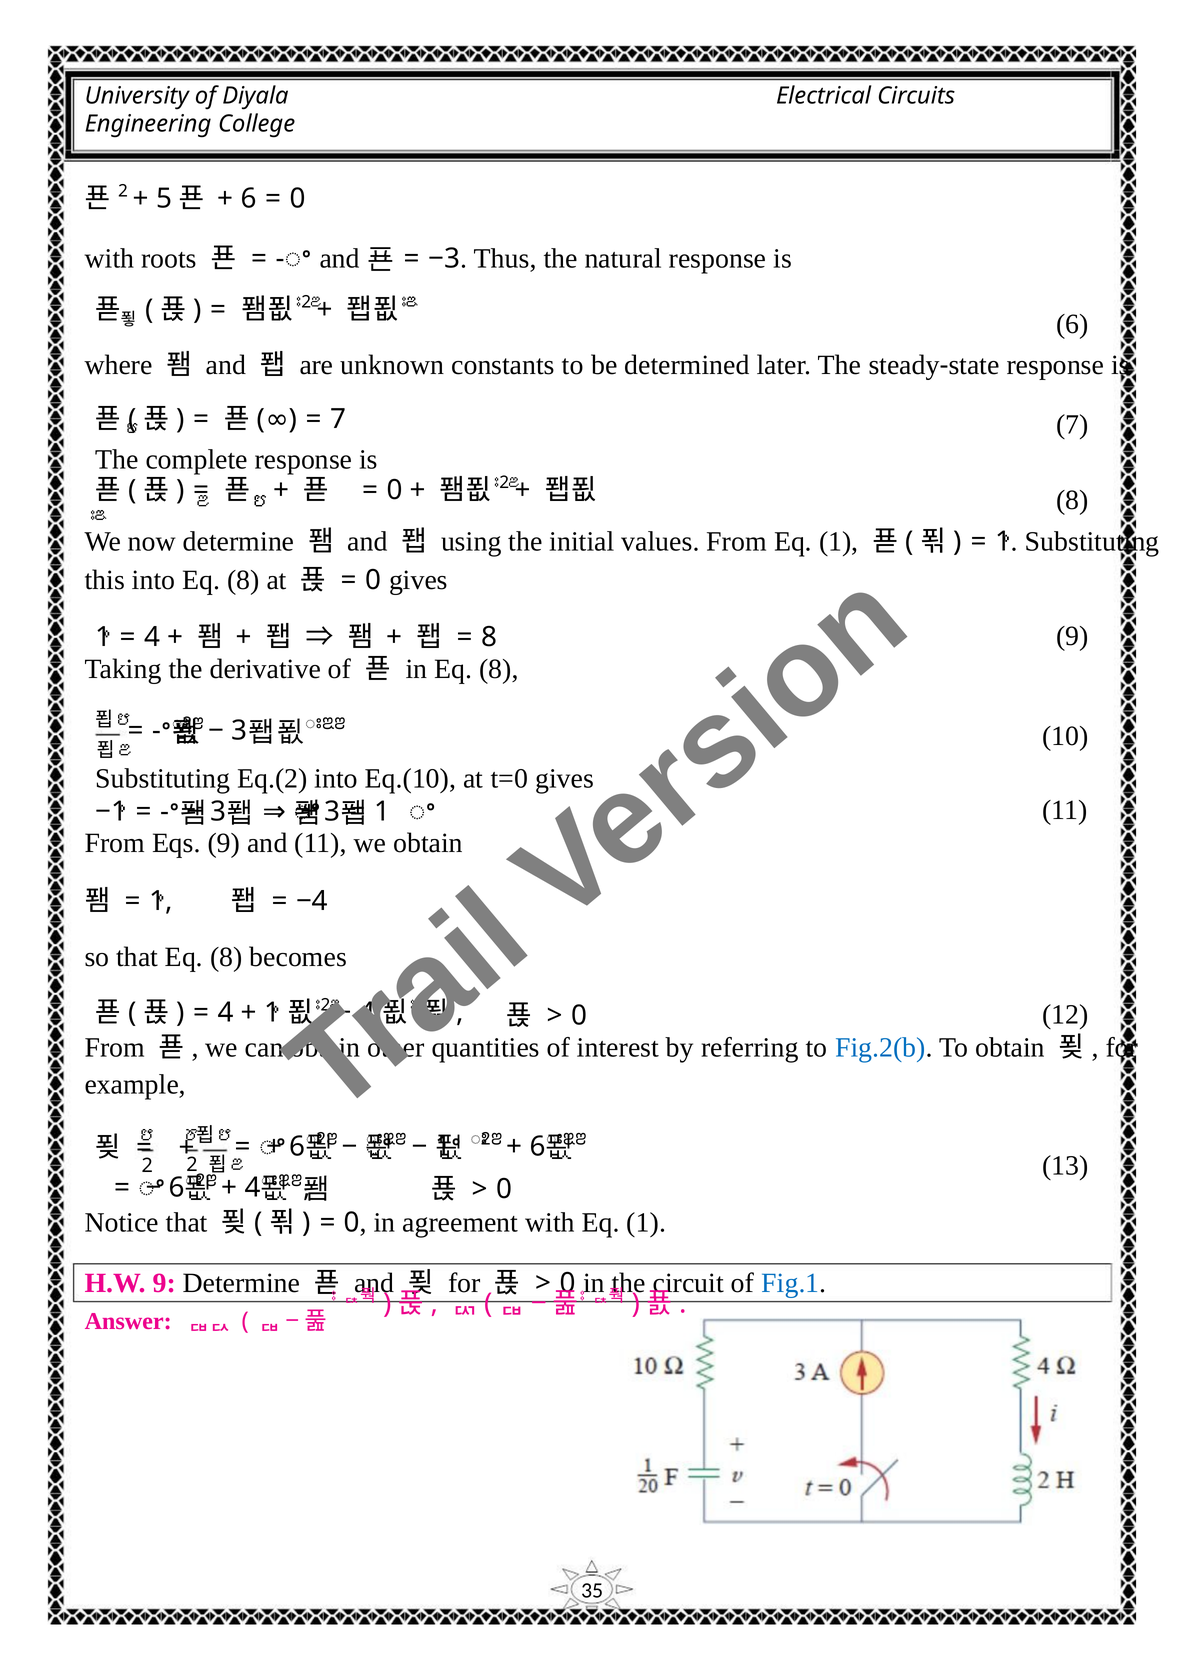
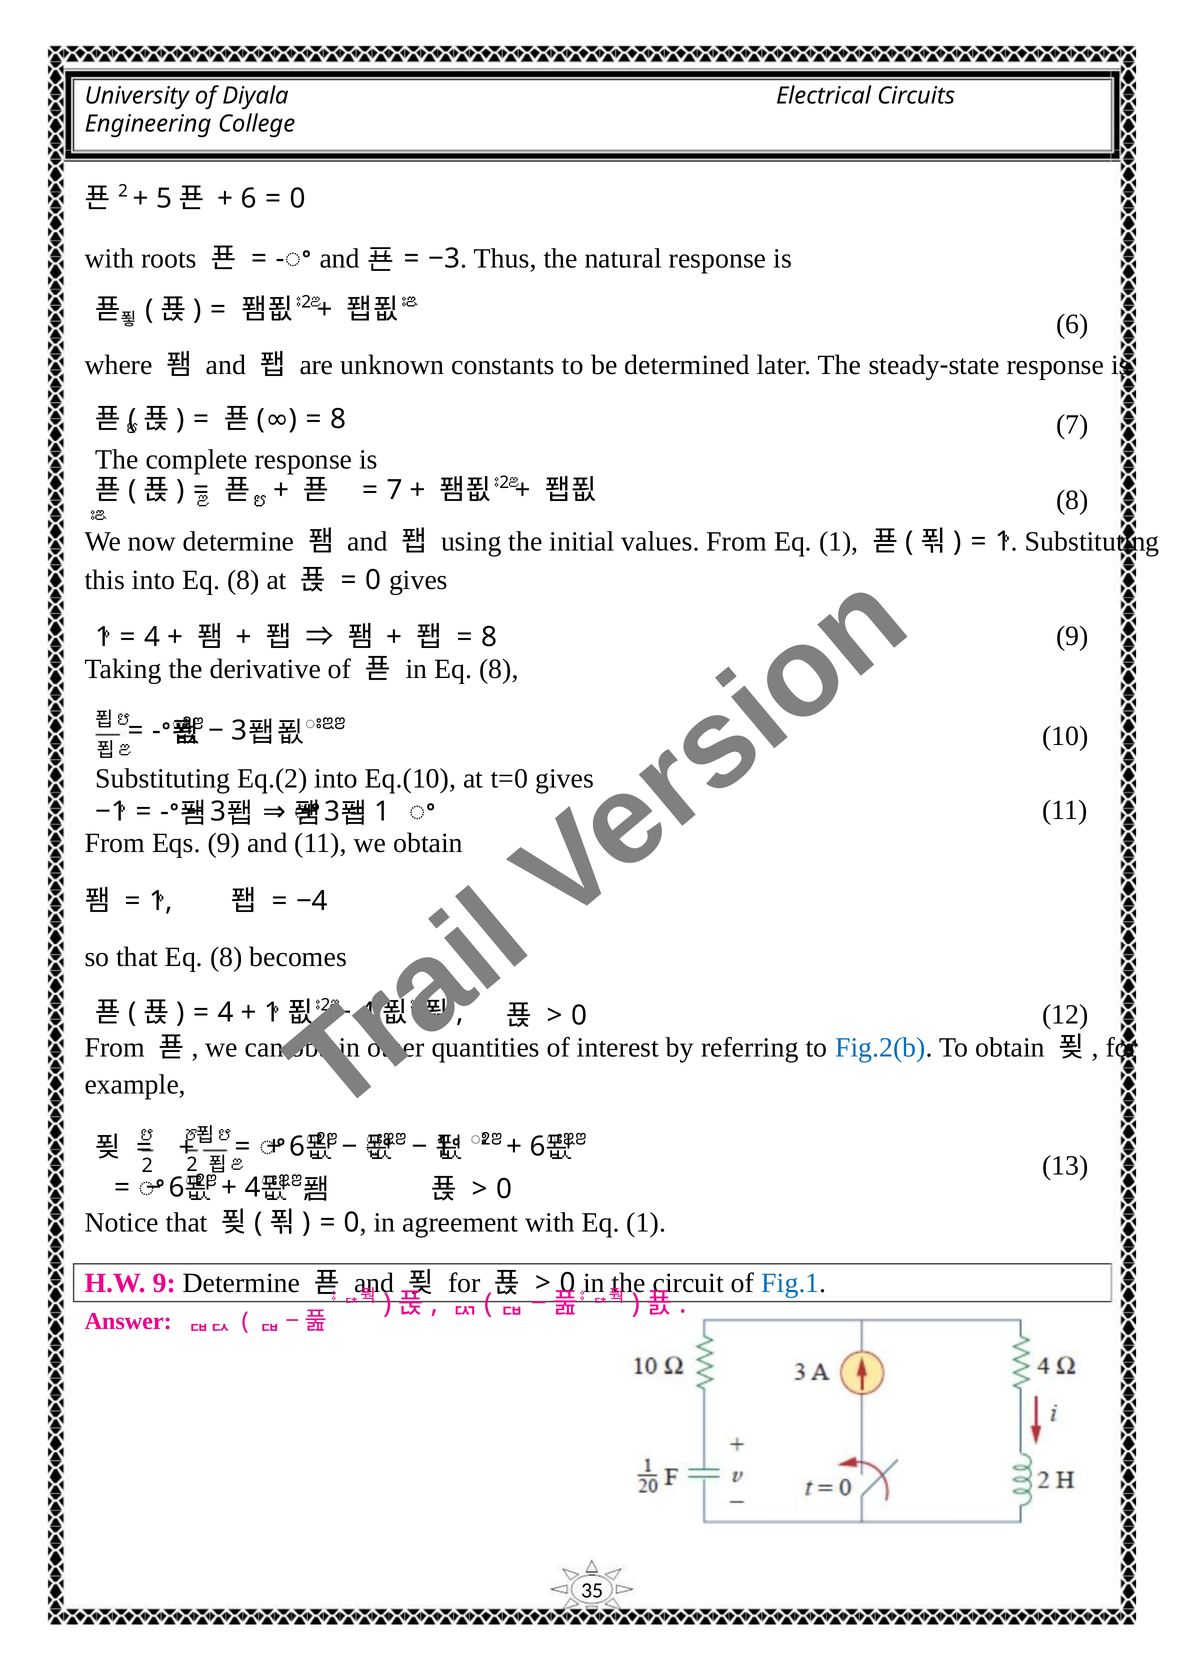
7 at (338, 419): 7 -> 8
0 at (394, 490): 0 -> 7
